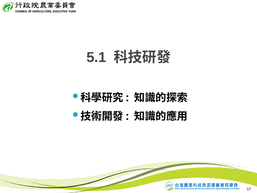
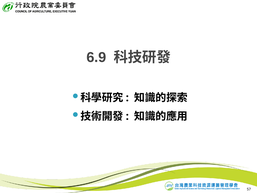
5.1: 5.1 -> 6.9
